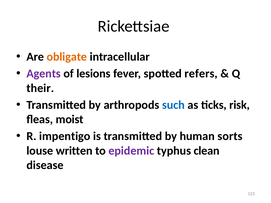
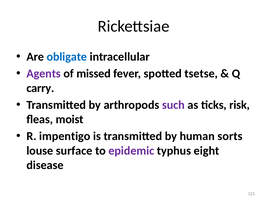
obligate colour: orange -> blue
lesions: lesions -> missed
refers: refers -> tsetse
their: their -> carry
such colour: blue -> purple
written: written -> surface
clean: clean -> eight
